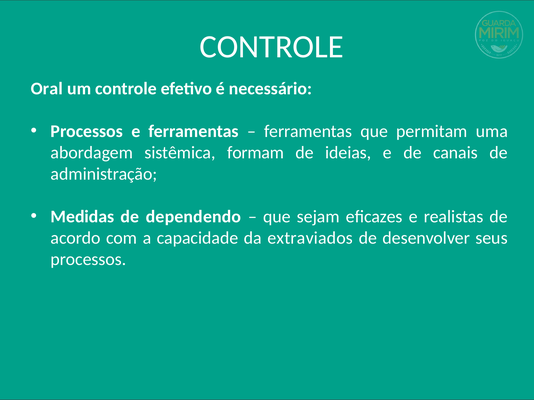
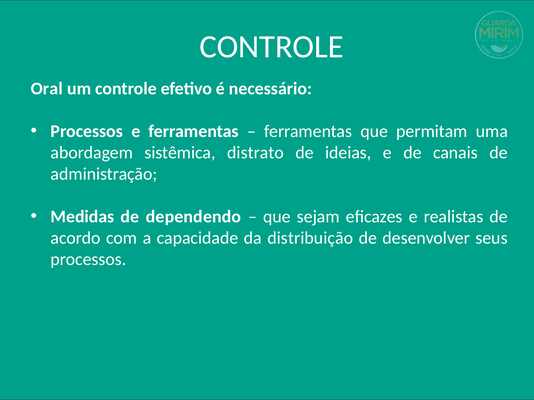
formam: formam -> distrato
extraviados: extraviados -> distribuição
